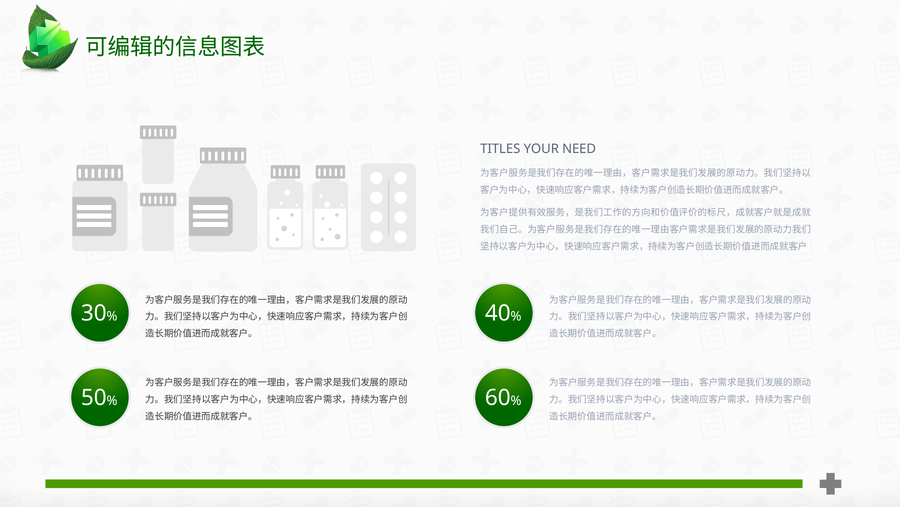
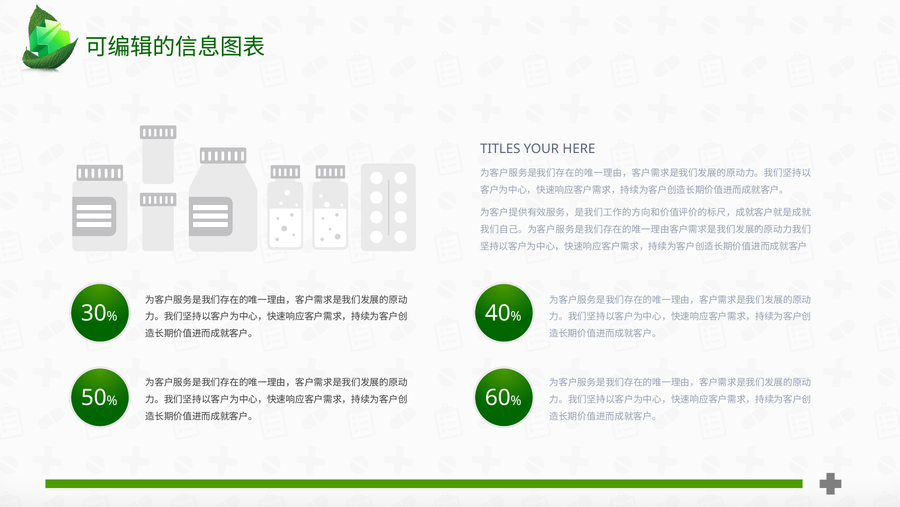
NEED: NEED -> HERE
